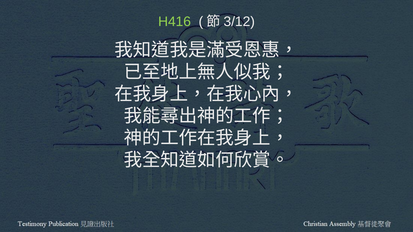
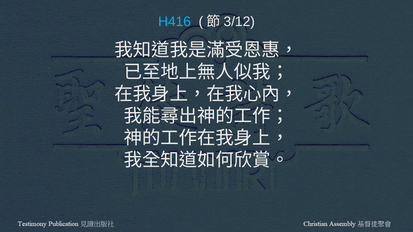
H416 colour: light green -> light blue
